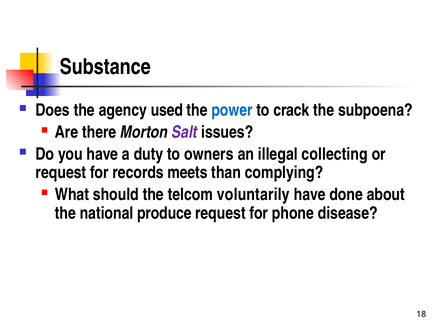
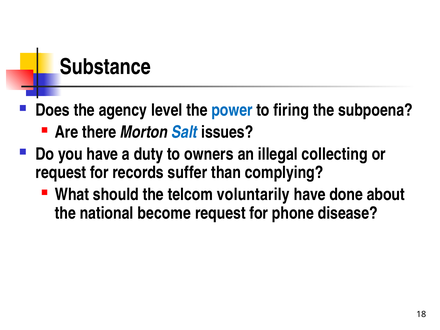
used: used -> level
crack: crack -> firing
Salt colour: purple -> blue
meets: meets -> suffer
produce: produce -> become
